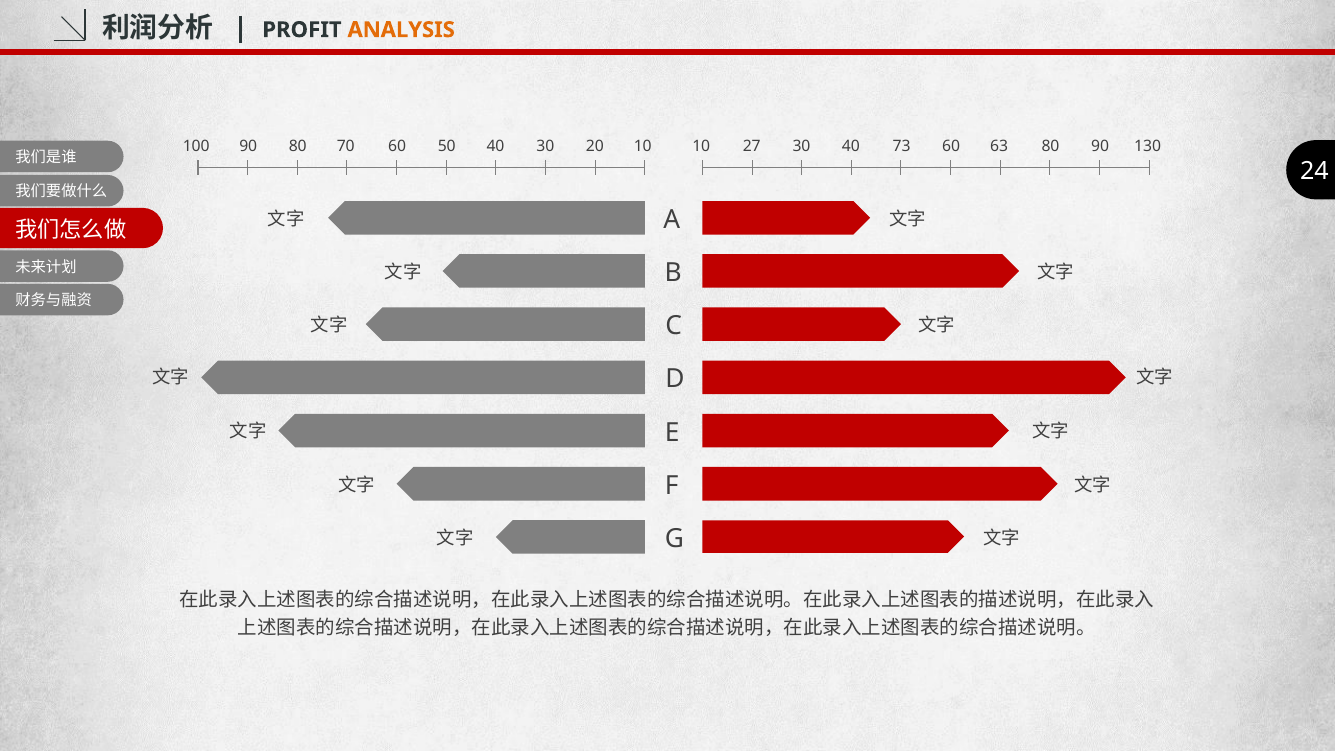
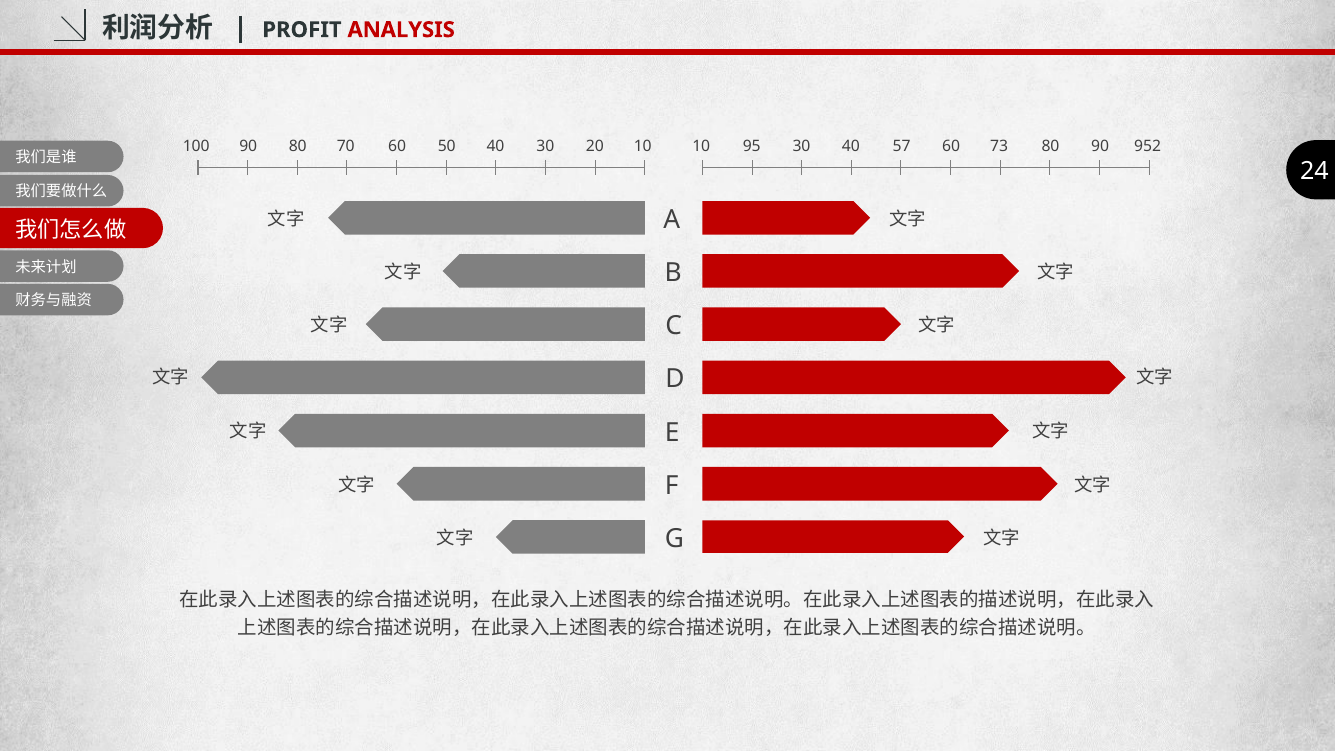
ANALYSIS colour: orange -> red
27: 27 -> 95
73: 73 -> 57
63: 63 -> 73
130: 130 -> 952
